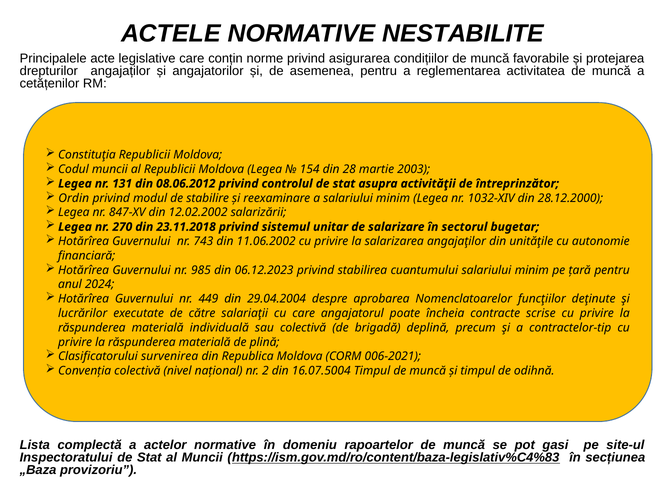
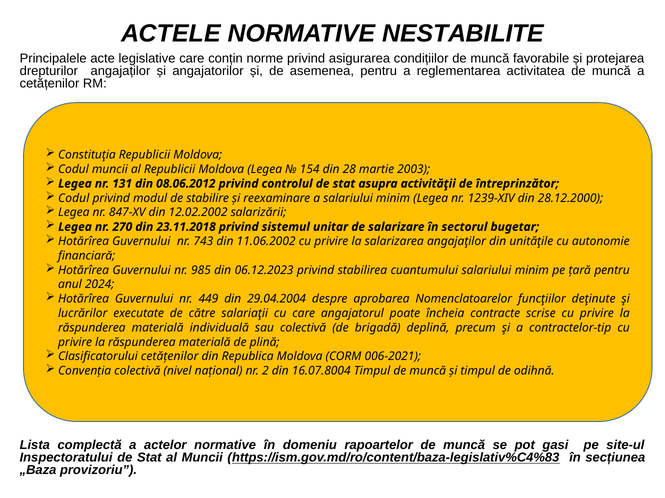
Ordin at (74, 198): Ordin -> Codul
1032-XIV: 1032-XIV -> 1239-XIV
Clasificatorului survenirea: survenirea -> cetățenilor
16.07.5004: 16.07.5004 -> 16.07.8004
